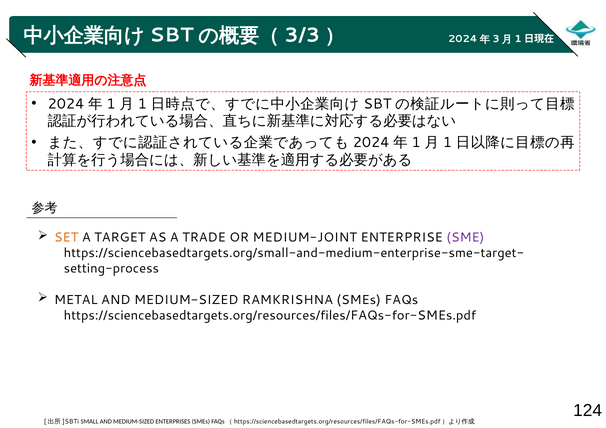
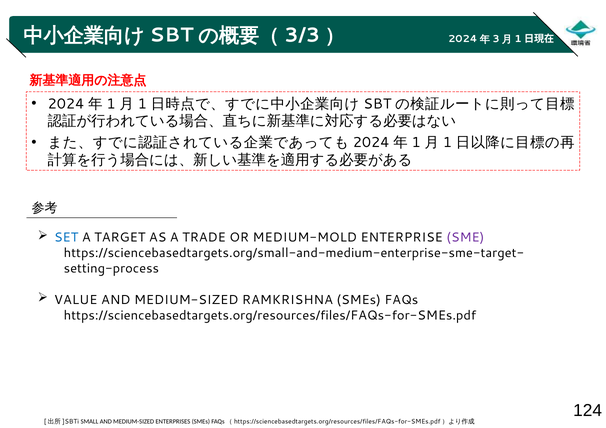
SET colour: orange -> blue
MEDIUM-JOINT: MEDIUM-JOINT -> MEDIUM-MOLD
METAL: METAL -> VALUE
